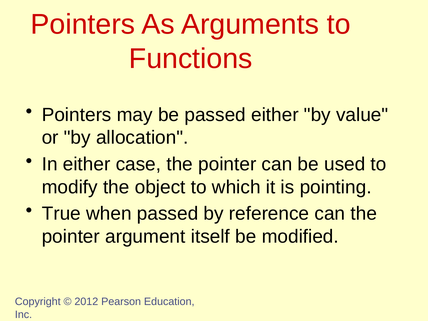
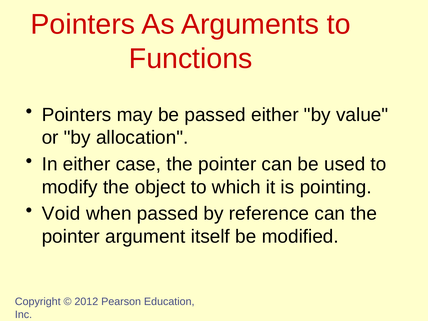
True: True -> Void
